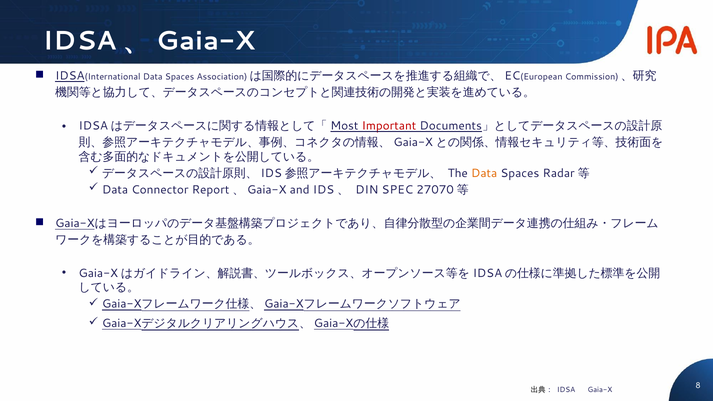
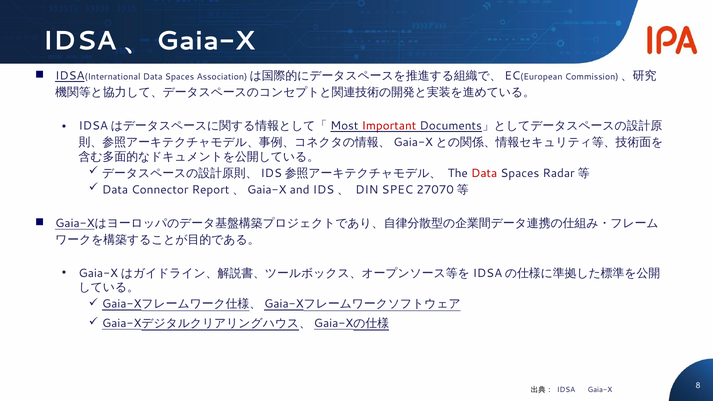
Data at (484, 173) colour: orange -> red
